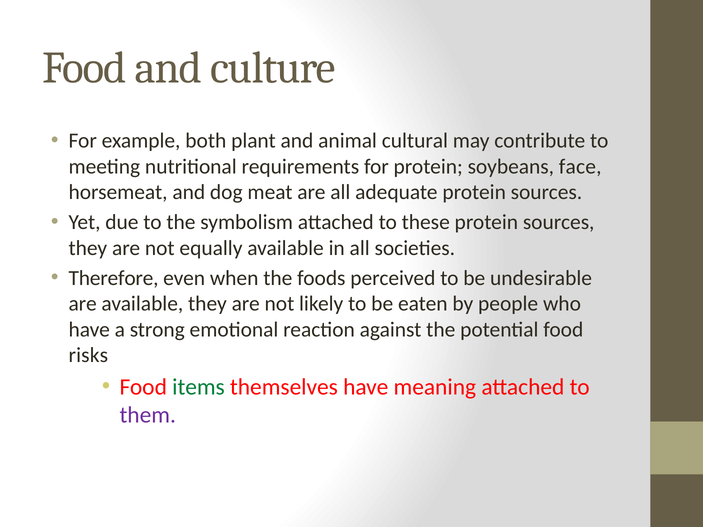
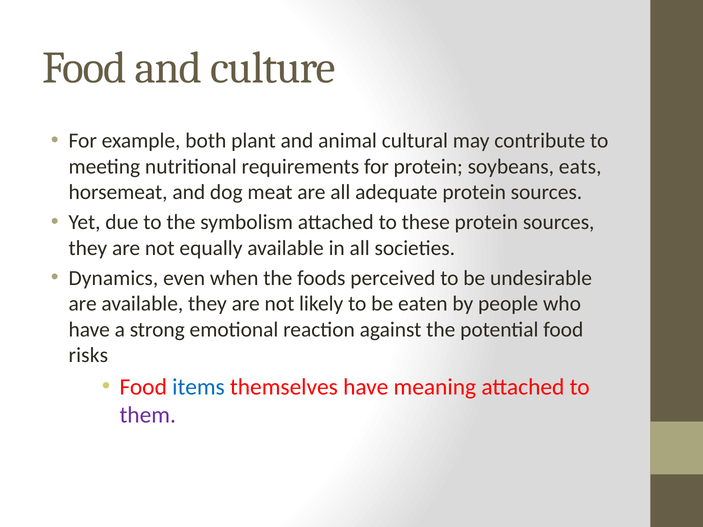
face: face -> eats
Therefore: Therefore -> Dynamics
items colour: green -> blue
